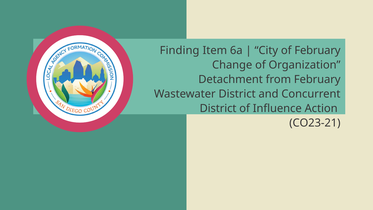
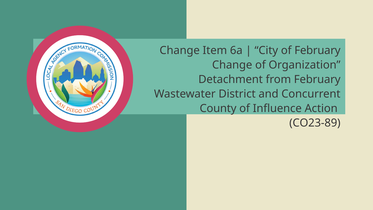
Finding at (180, 50): Finding -> Change
District at (218, 108): District -> County
CO23-21: CO23-21 -> CO23-89
